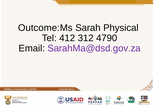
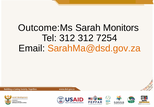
Physical: Physical -> Monitors
Tel 412: 412 -> 312
4790: 4790 -> 7254
SarahMa@dsd.gov.za colour: purple -> orange
